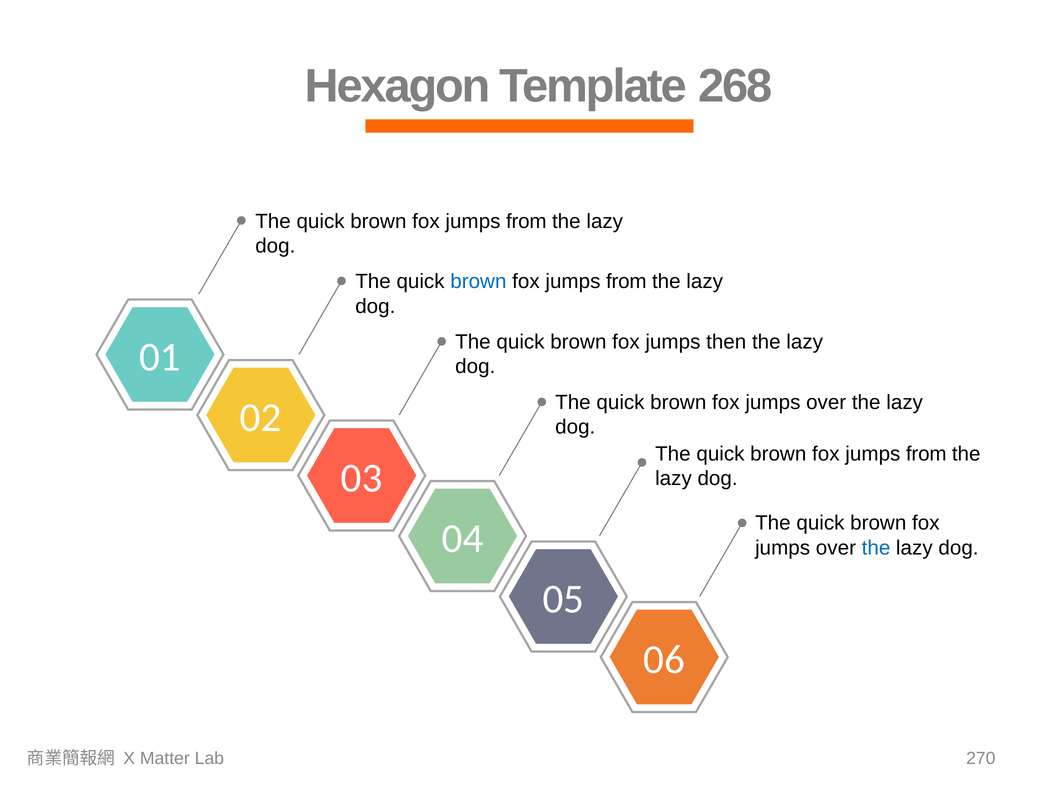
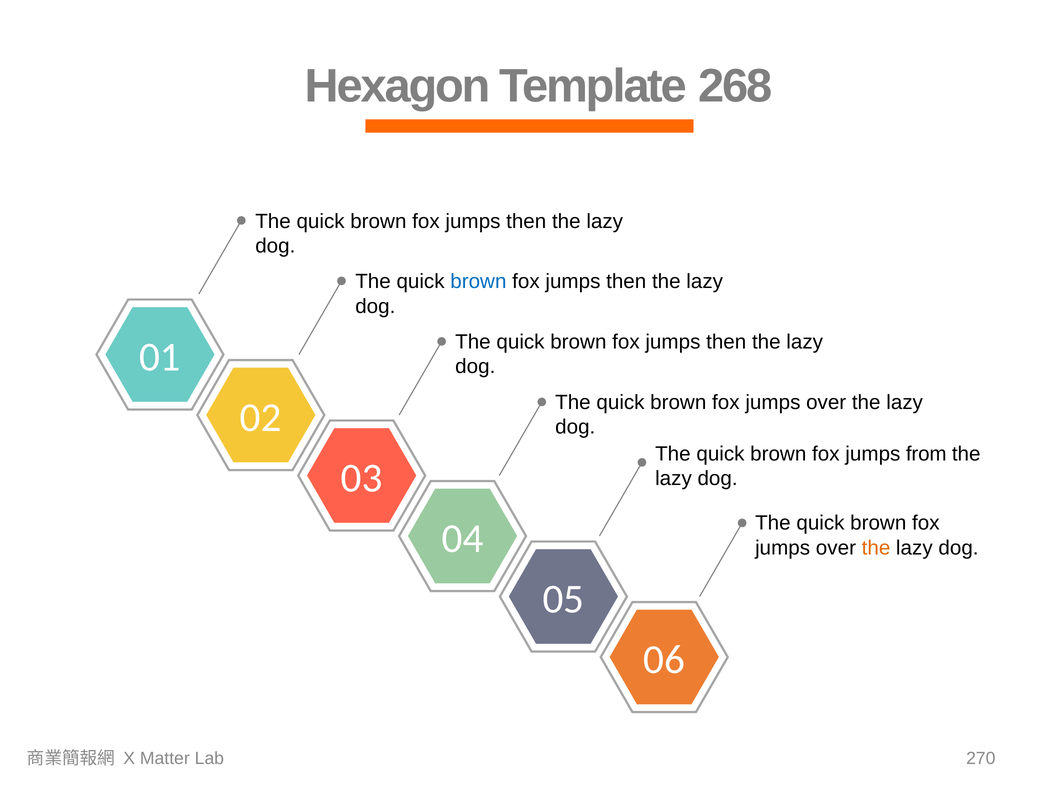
from at (526, 221): from -> then
from at (626, 282): from -> then
the at (876, 548) colour: blue -> orange
